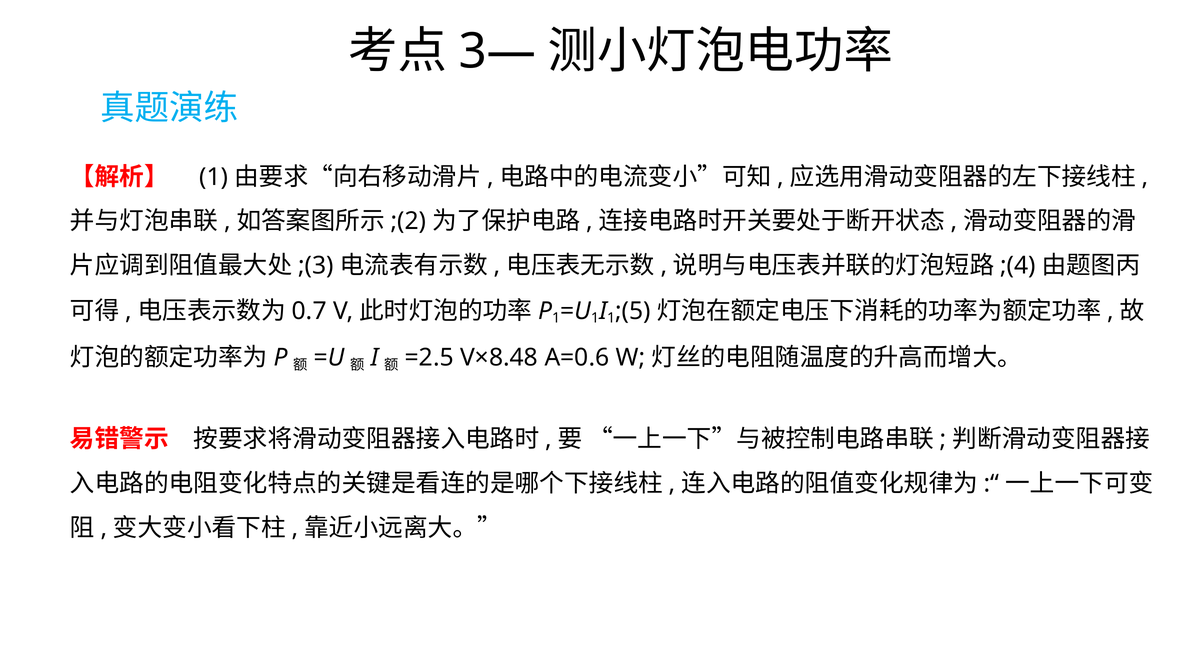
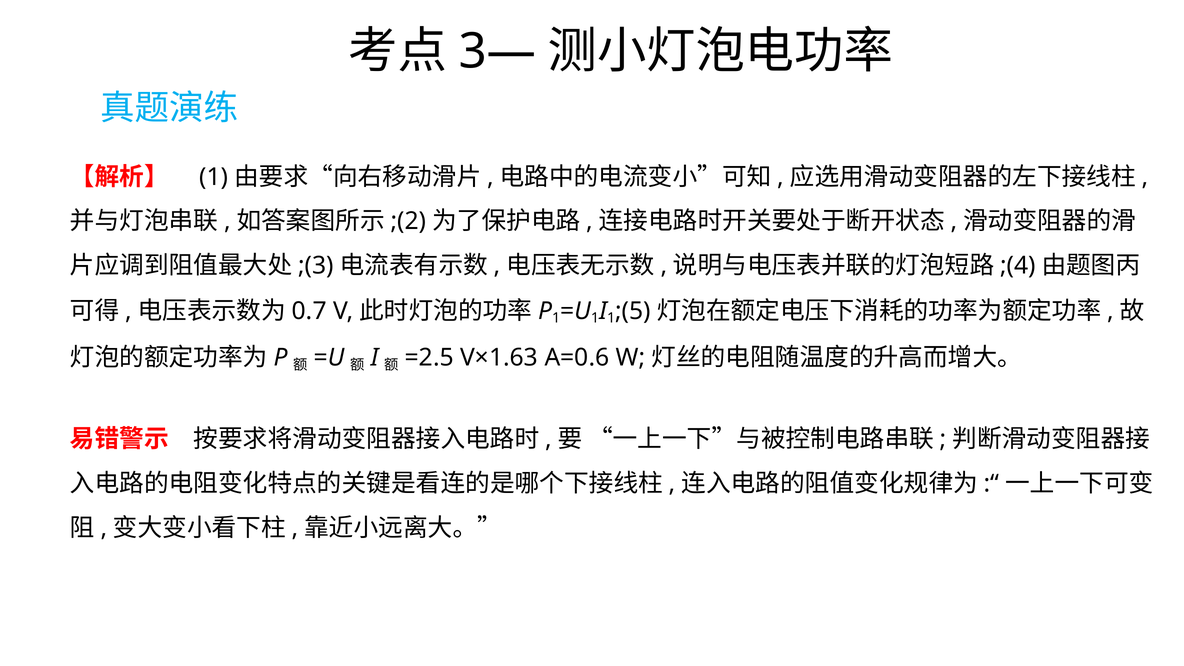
V×8.48: V×8.48 -> V×1.63
